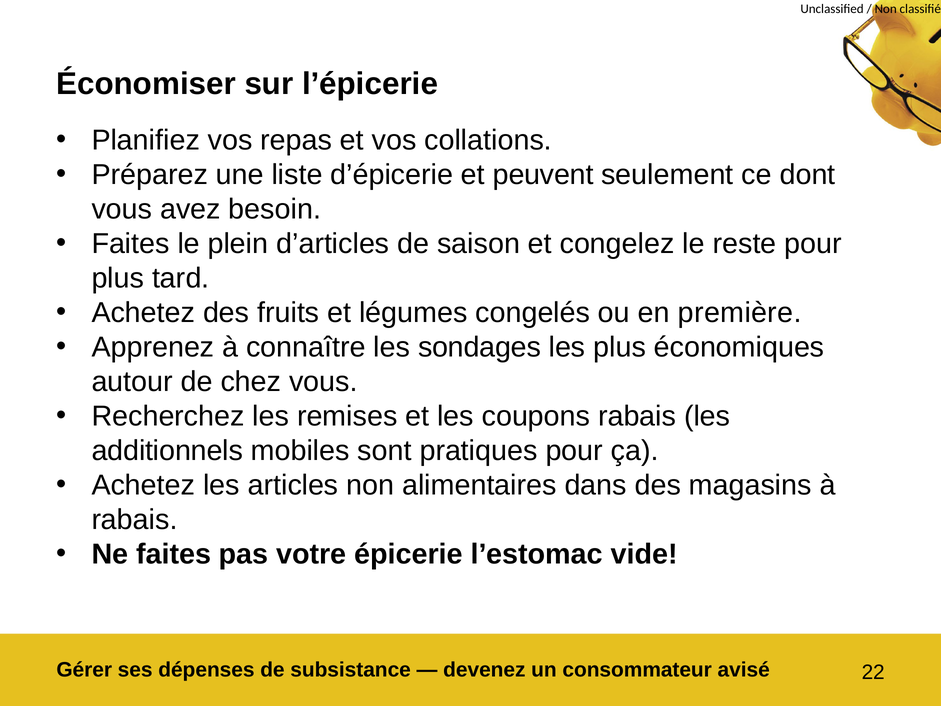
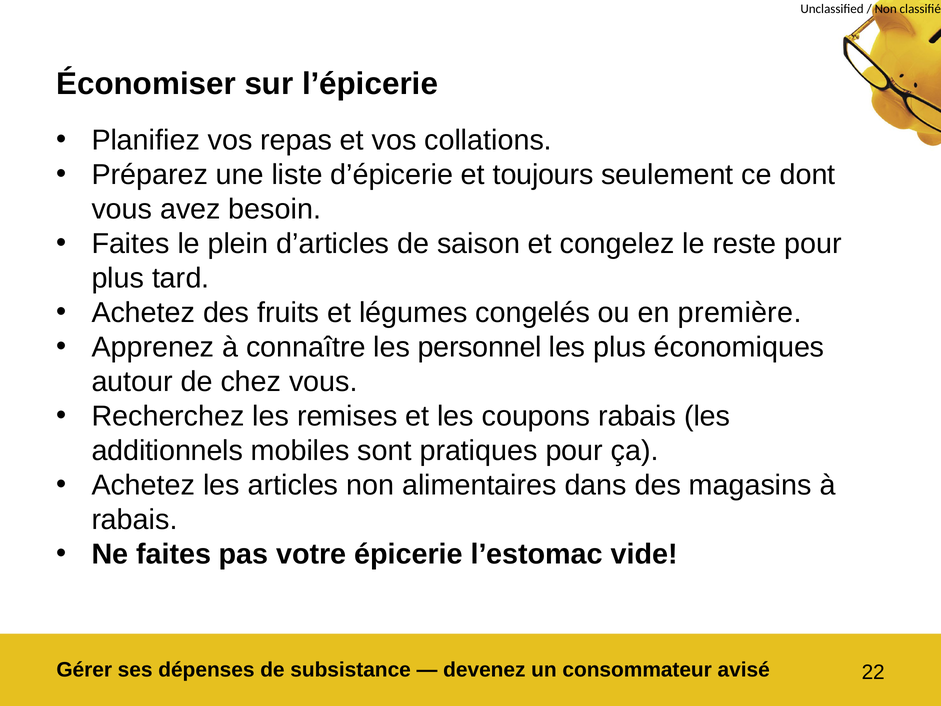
peuvent: peuvent -> toujours
sondages: sondages -> personnel
